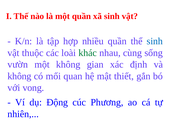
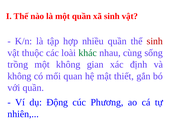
sinh at (155, 41) colour: blue -> red
vườn: vườn -> trồng
với vong: vong -> quần
